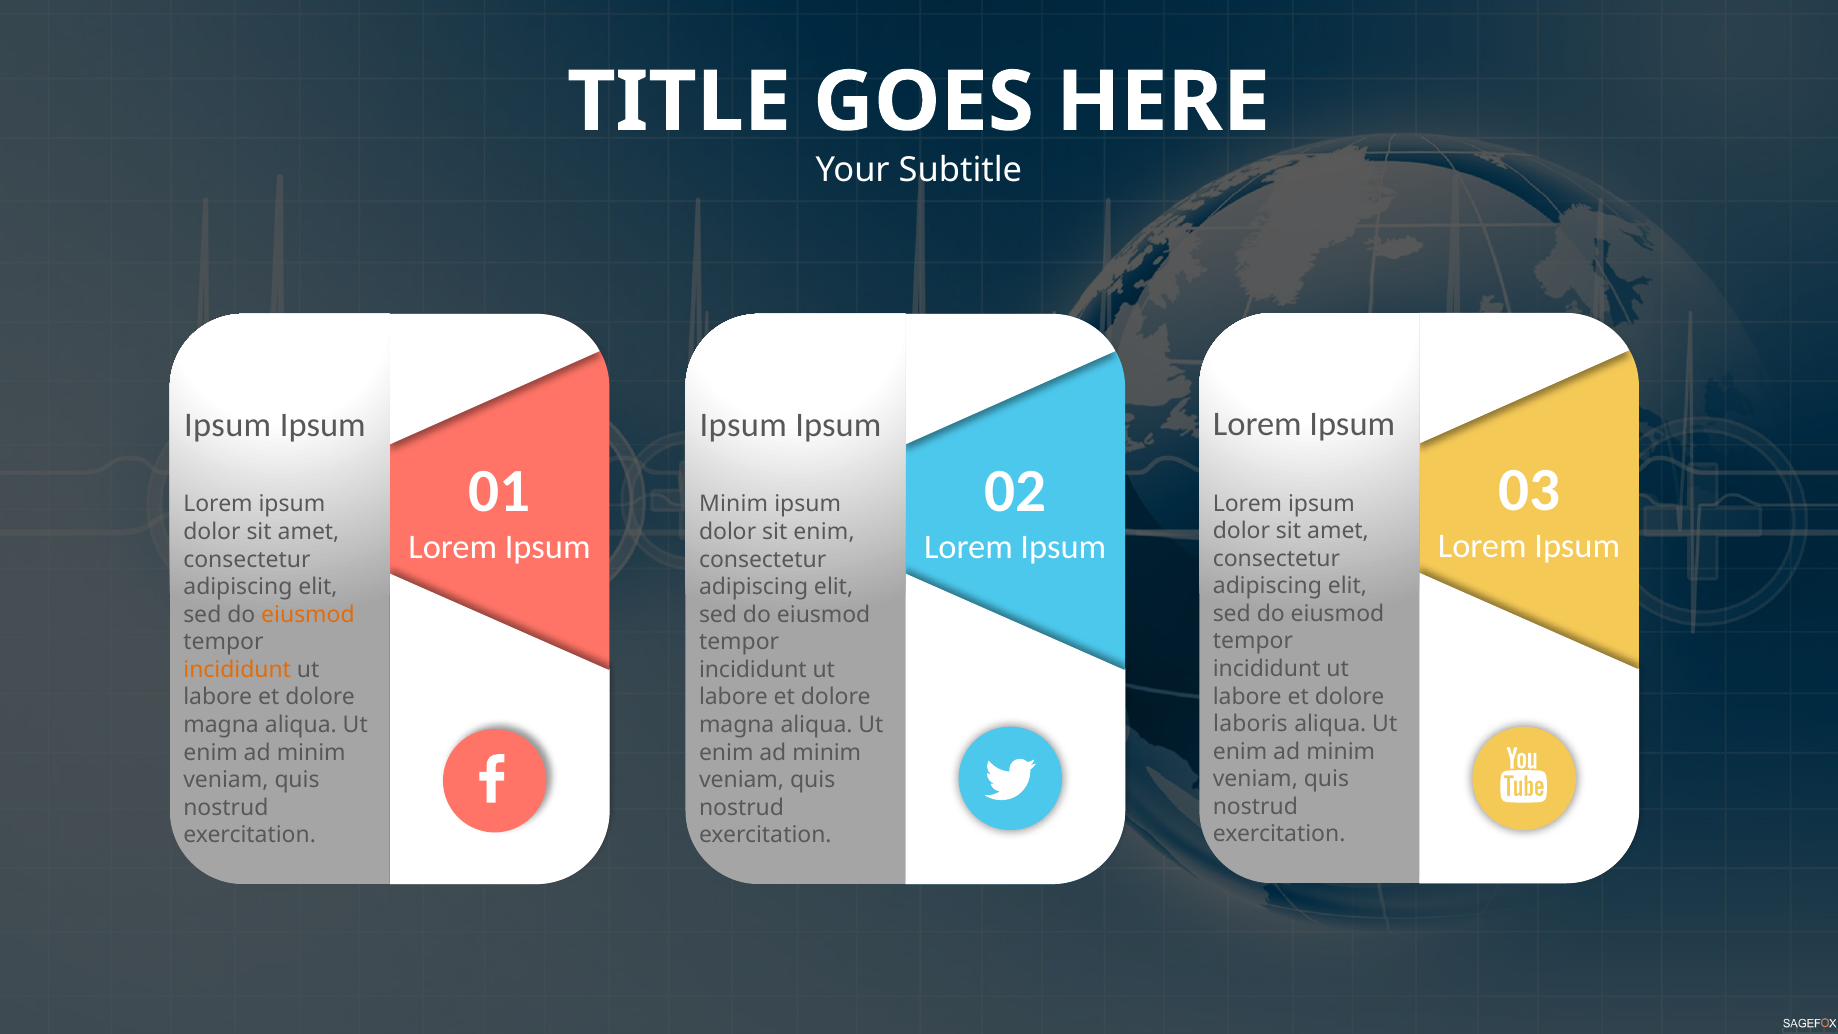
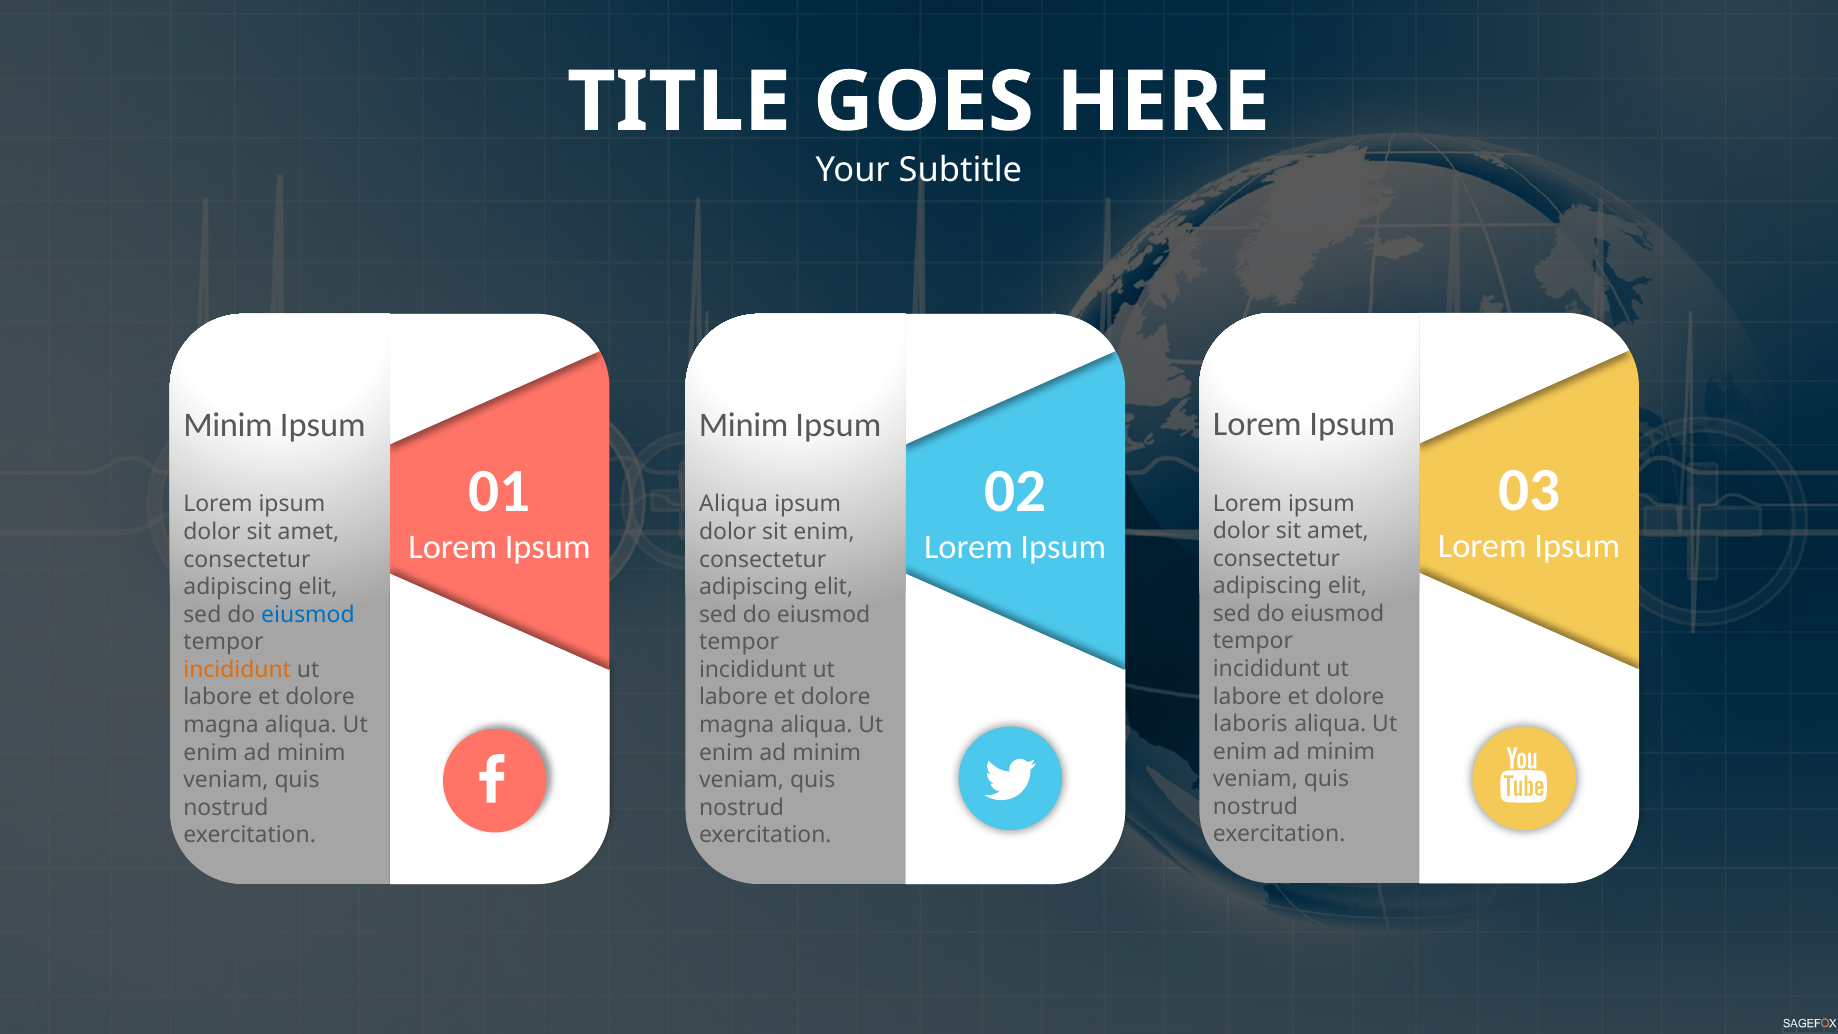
Ipsum at (228, 425): Ipsum -> Minim
Ipsum at (743, 425): Ipsum -> Minim
Minim at (734, 504): Minim -> Aliqua
eiusmod at (308, 615) colour: orange -> blue
